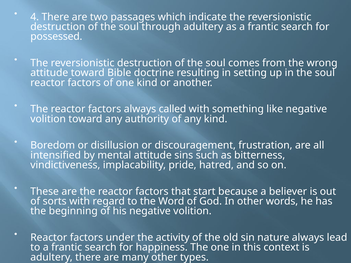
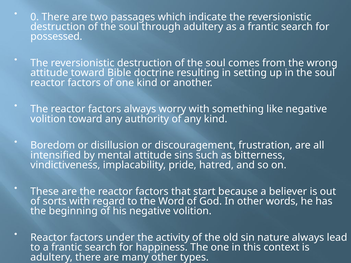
4: 4 -> 0
called: called -> worry
